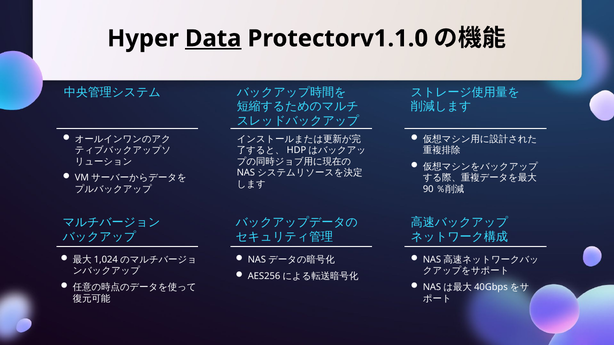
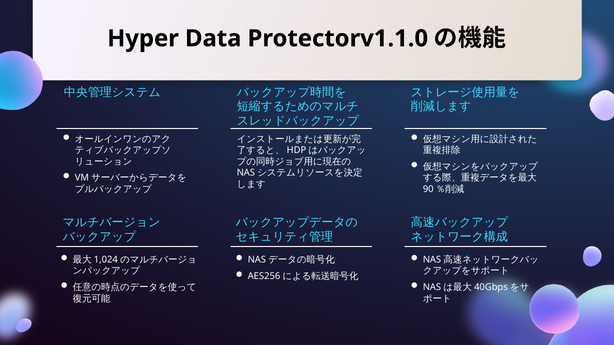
Data underline: present -> none
